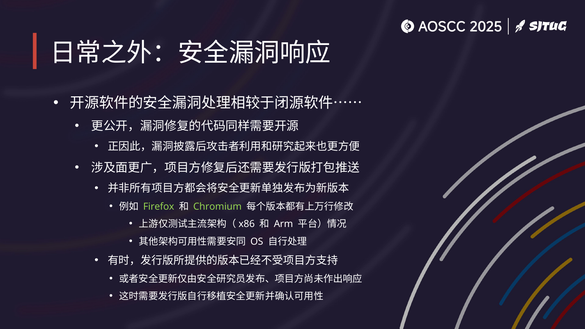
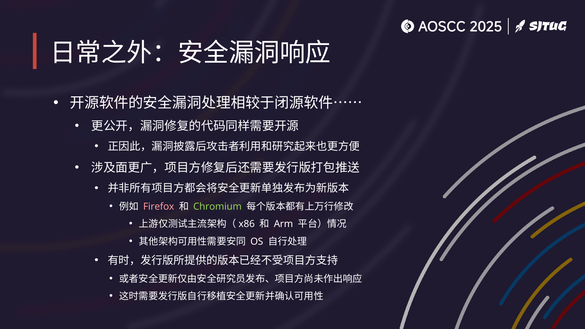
Firefox colour: light green -> pink
